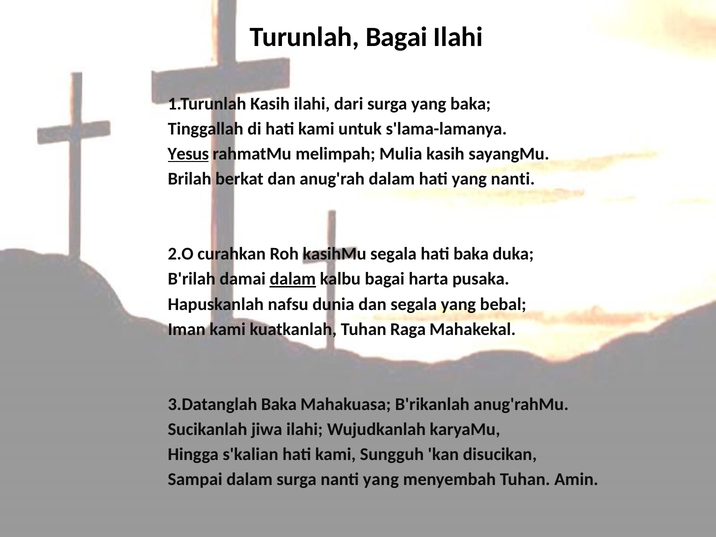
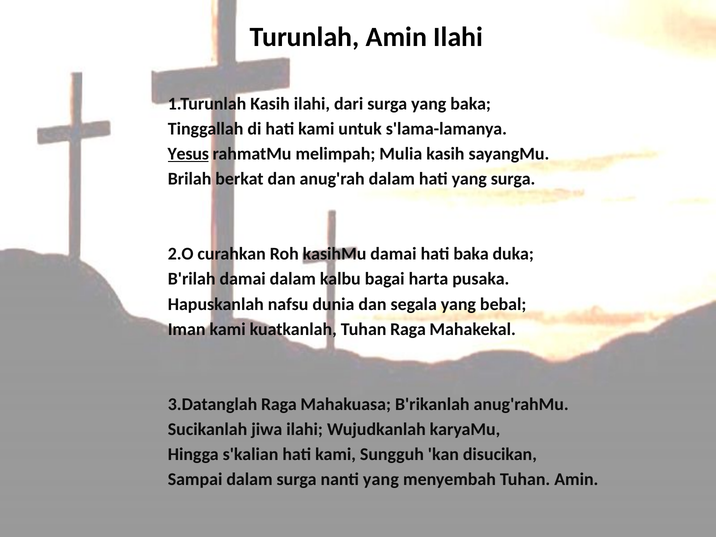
Turunlah Bagai: Bagai -> Amin
yang nanti: nanti -> surga
kasihMu segala: segala -> damai
dalam at (293, 279) underline: present -> none
3.Datanglah Baka: Baka -> Raga
